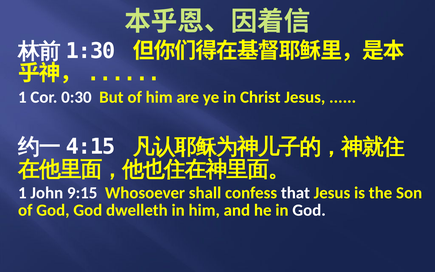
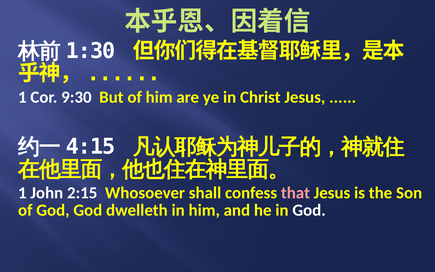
0:30: 0:30 -> 9:30
9:15: 9:15 -> 2:15
that colour: white -> pink
